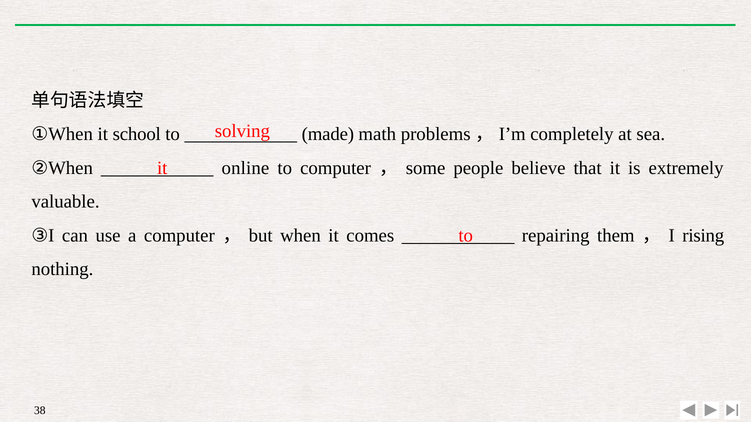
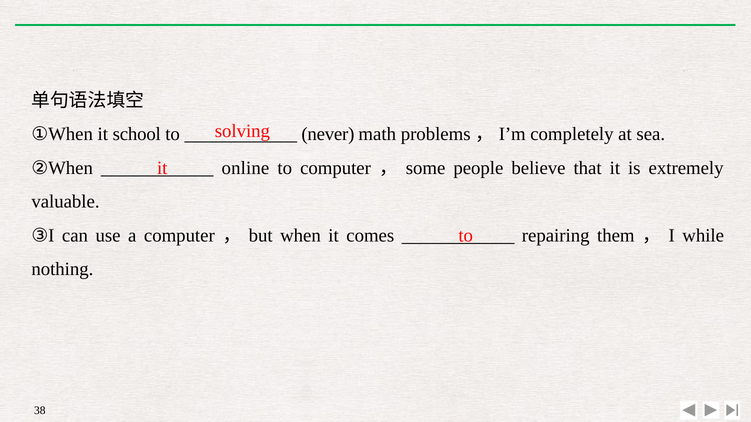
made: made -> never
rising: rising -> while
